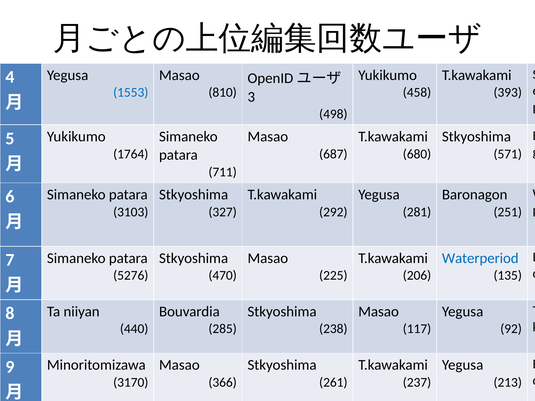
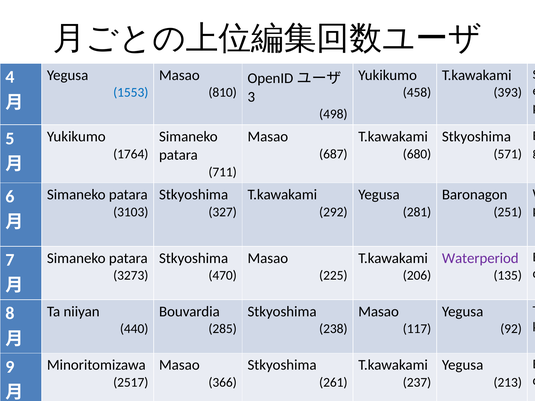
Waterperiod colour: blue -> purple
5276: 5276 -> 3273
3170: 3170 -> 2517
